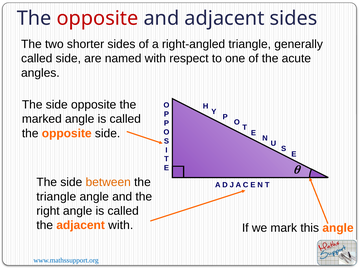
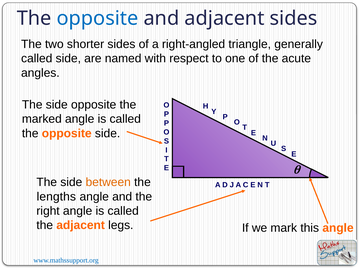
opposite at (98, 18) colour: red -> blue
triangle at (56, 197): triangle -> lengths
adjacent with: with -> legs
